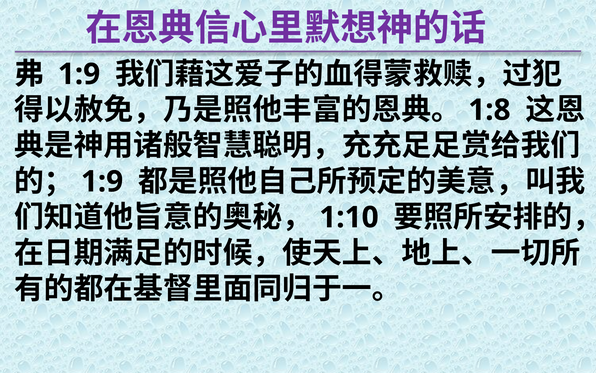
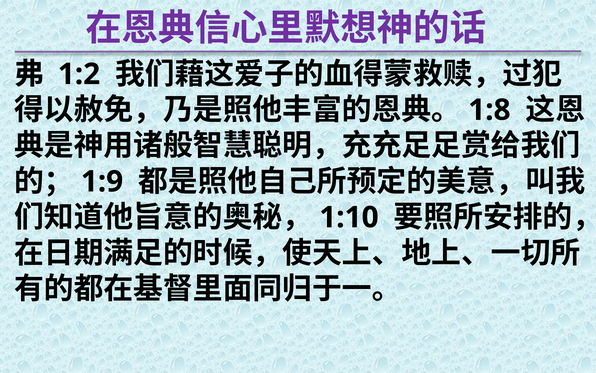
1:9 at (79, 74): 1:9 -> 1:2
